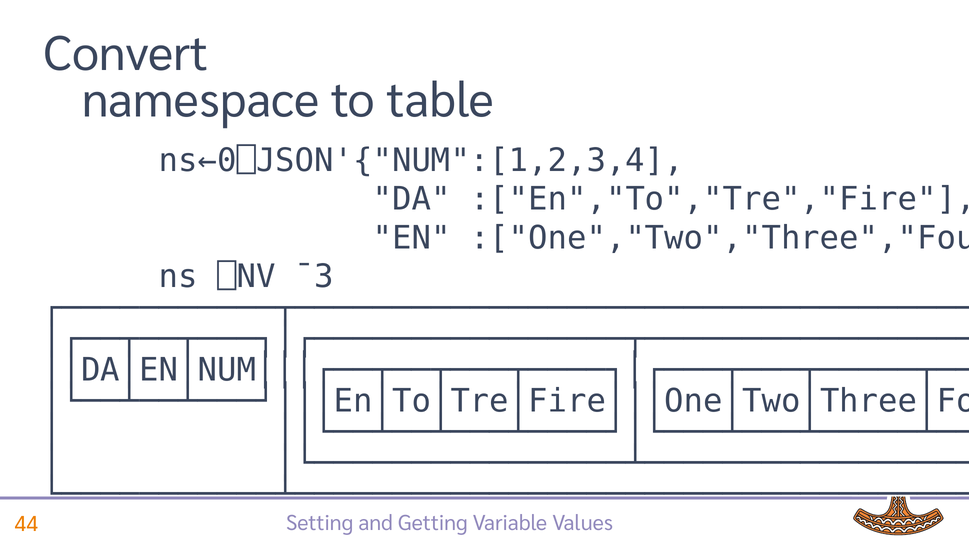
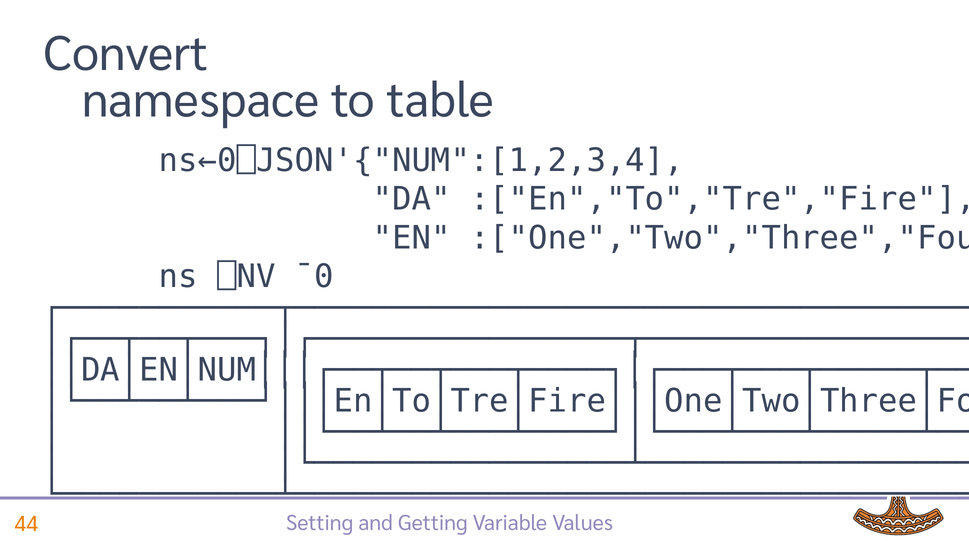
¯3: ¯3 -> ¯0
